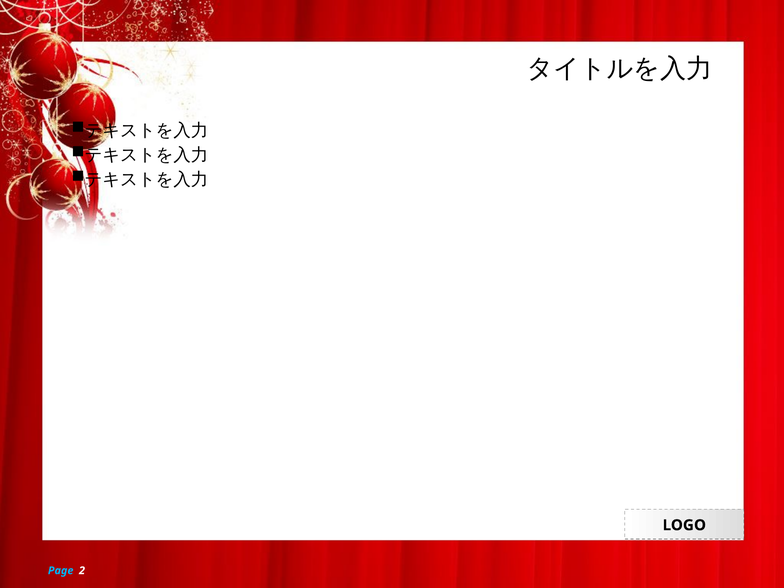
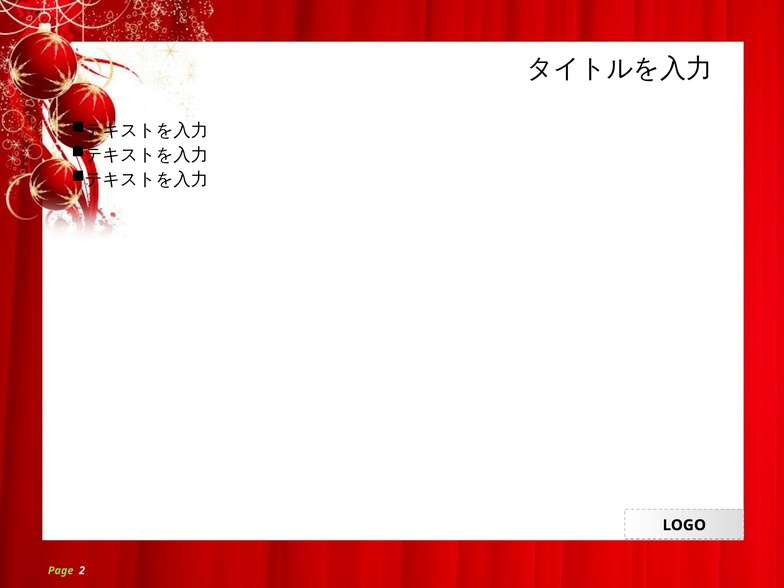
Page colour: light blue -> light green
